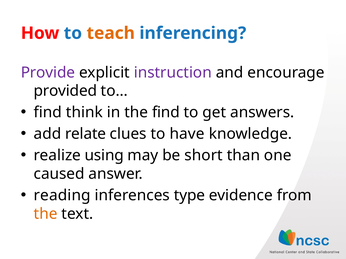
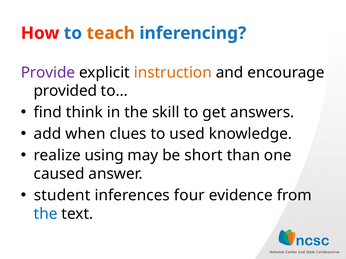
instruction colour: purple -> orange
the find: find -> skill
relate: relate -> when
have: have -> used
reading: reading -> student
type: type -> four
the at (46, 214) colour: orange -> blue
